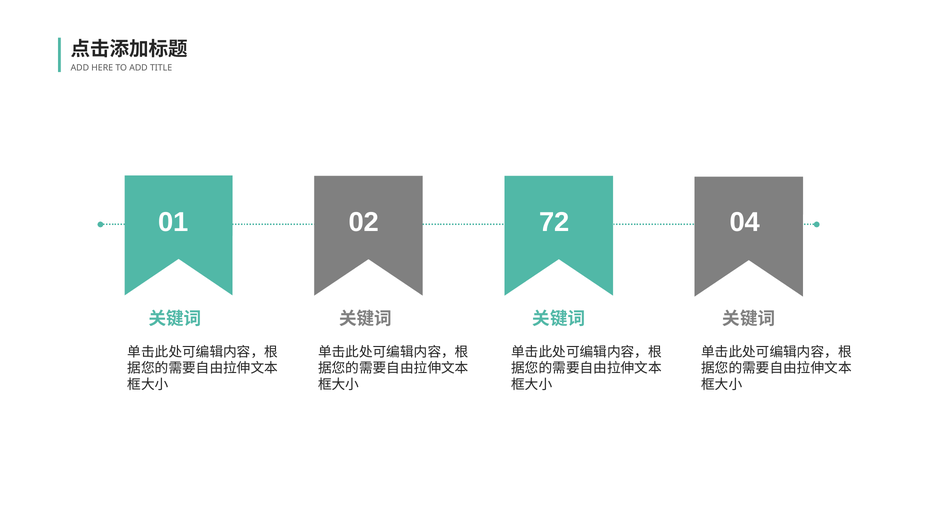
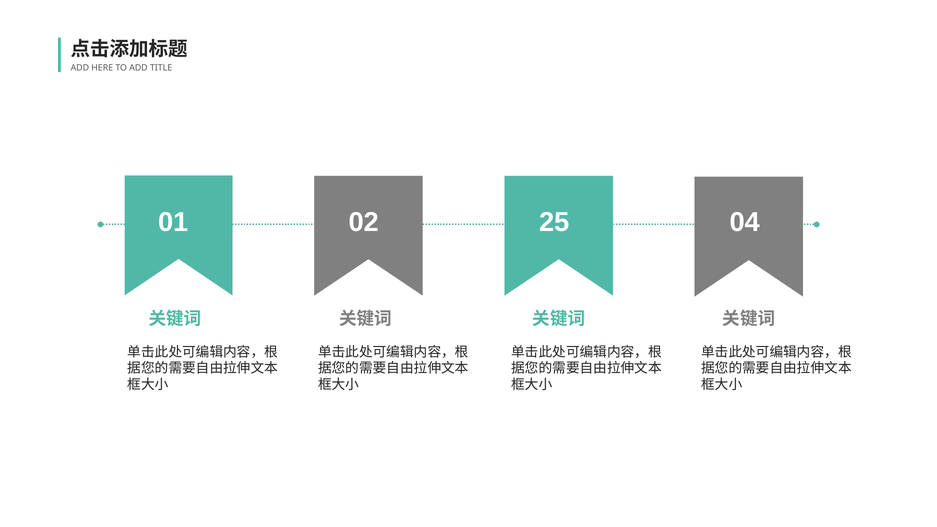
72: 72 -> 25
